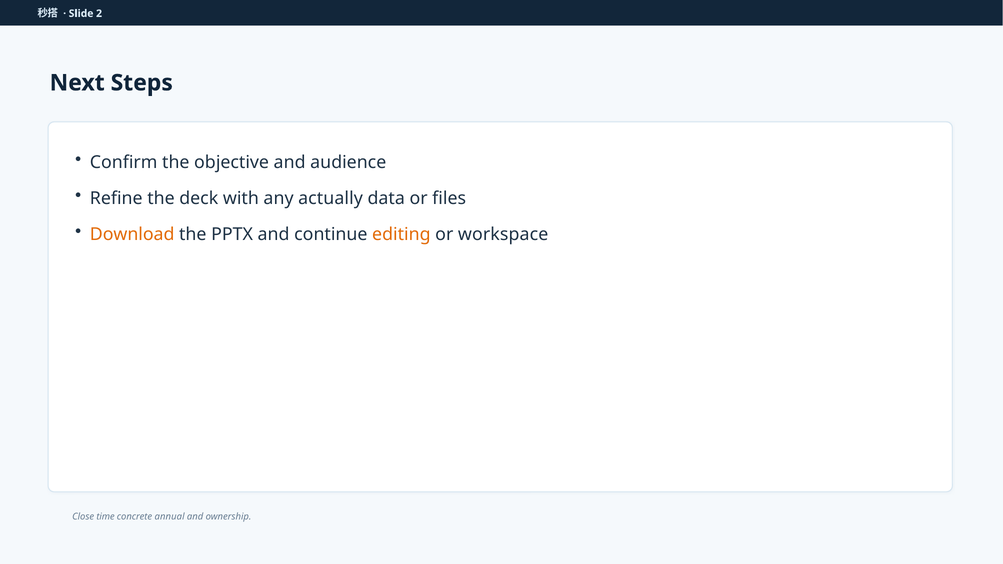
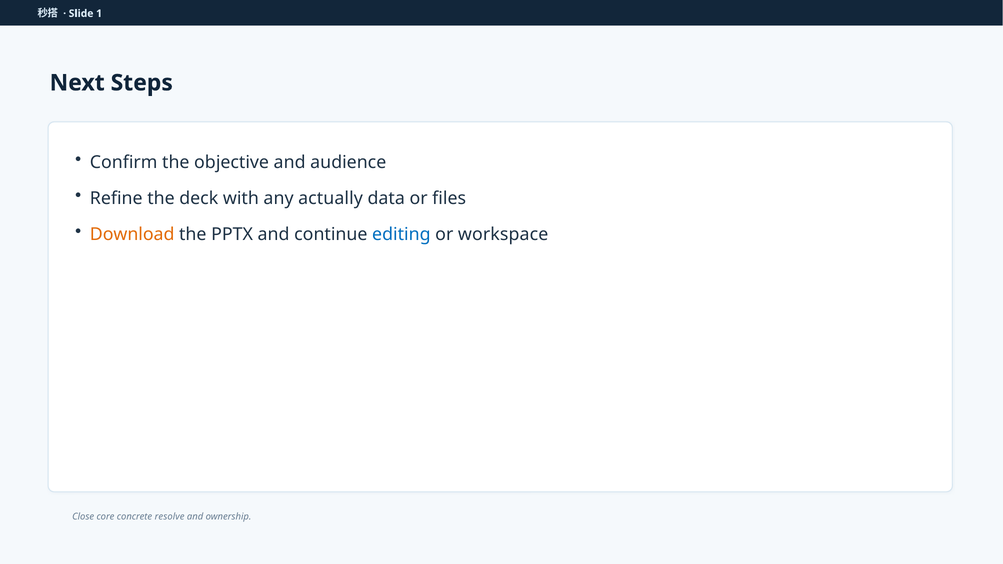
2: 2 -> 1
editing colour: orange -> blue
time: time -> core
annual: annual -> resolve
